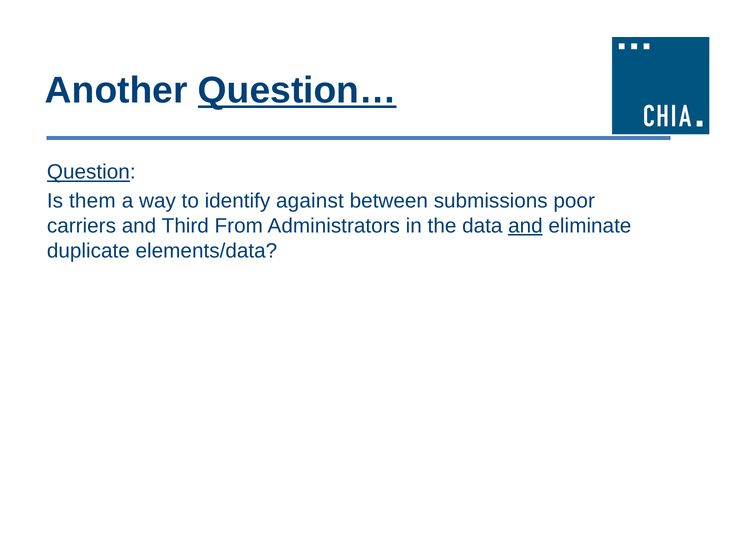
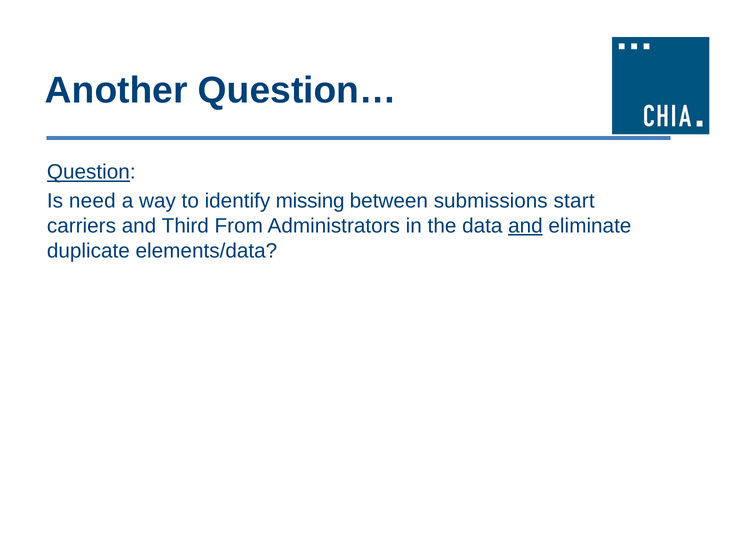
Question… underline: present -> none
them: them -> need
against: against -> missing
poor: poor -> start
